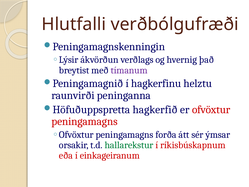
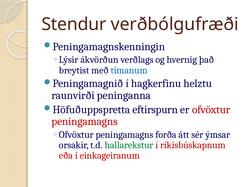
Hlutfalli: Hlutfalli -> Stendur
tímanum colour: purple -> blue
hagkerfið: hagkerfið -> eftirspurn
